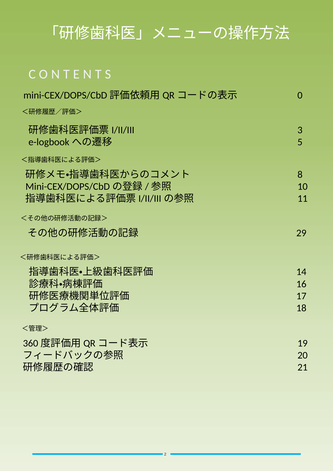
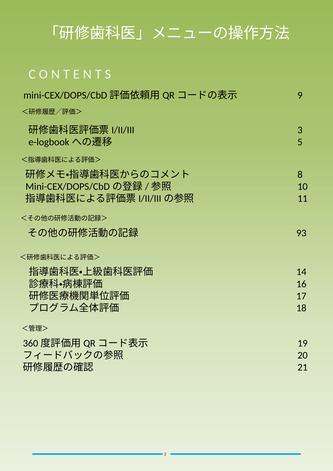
0: 0 -> 9
29: 29 -> 93
